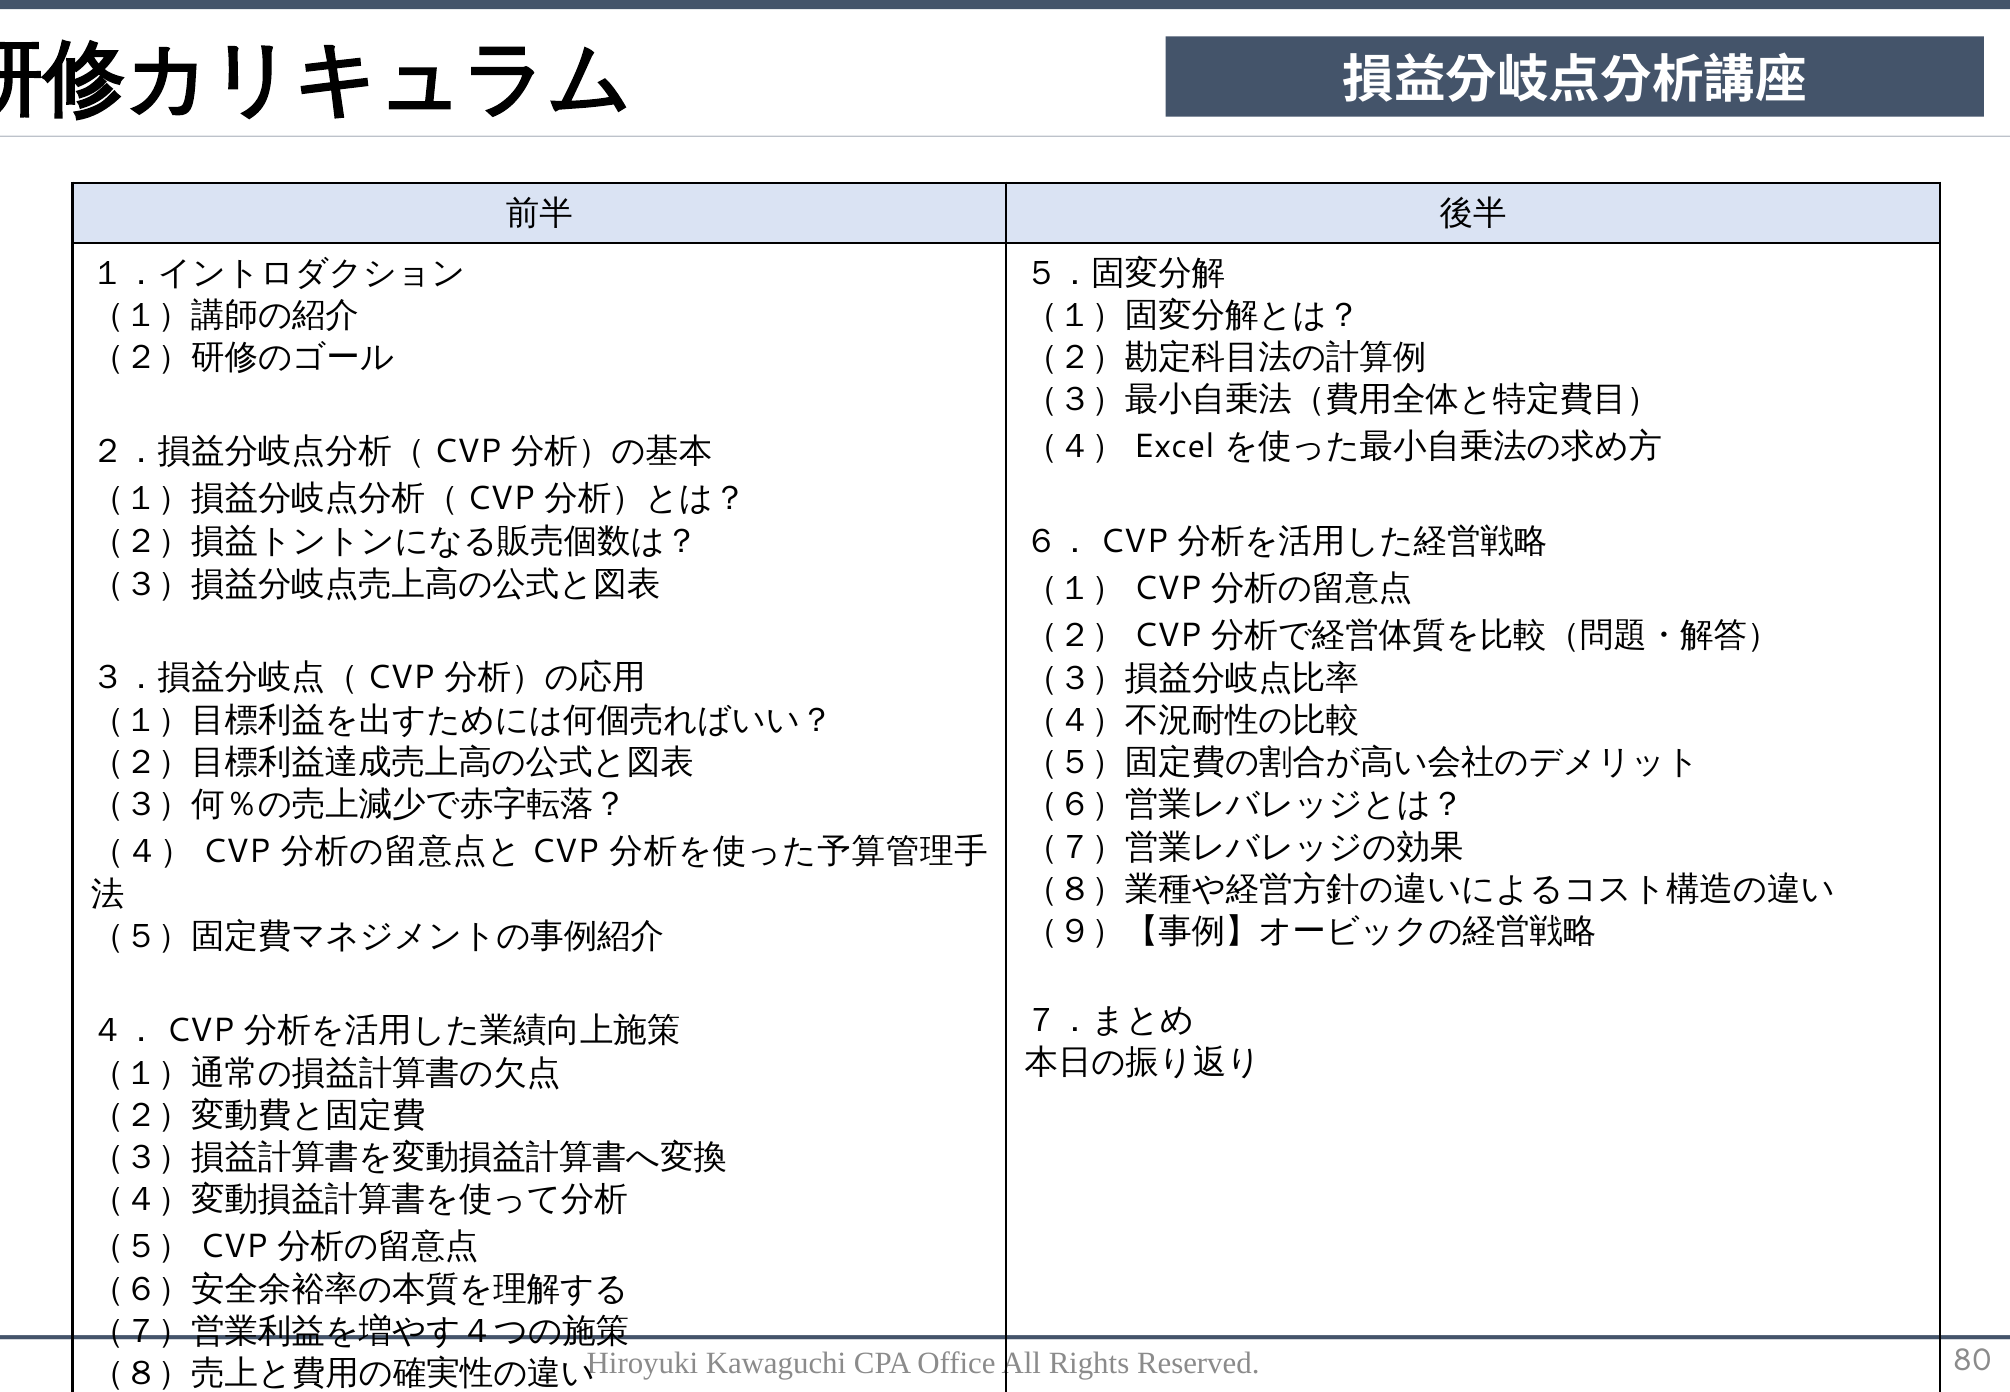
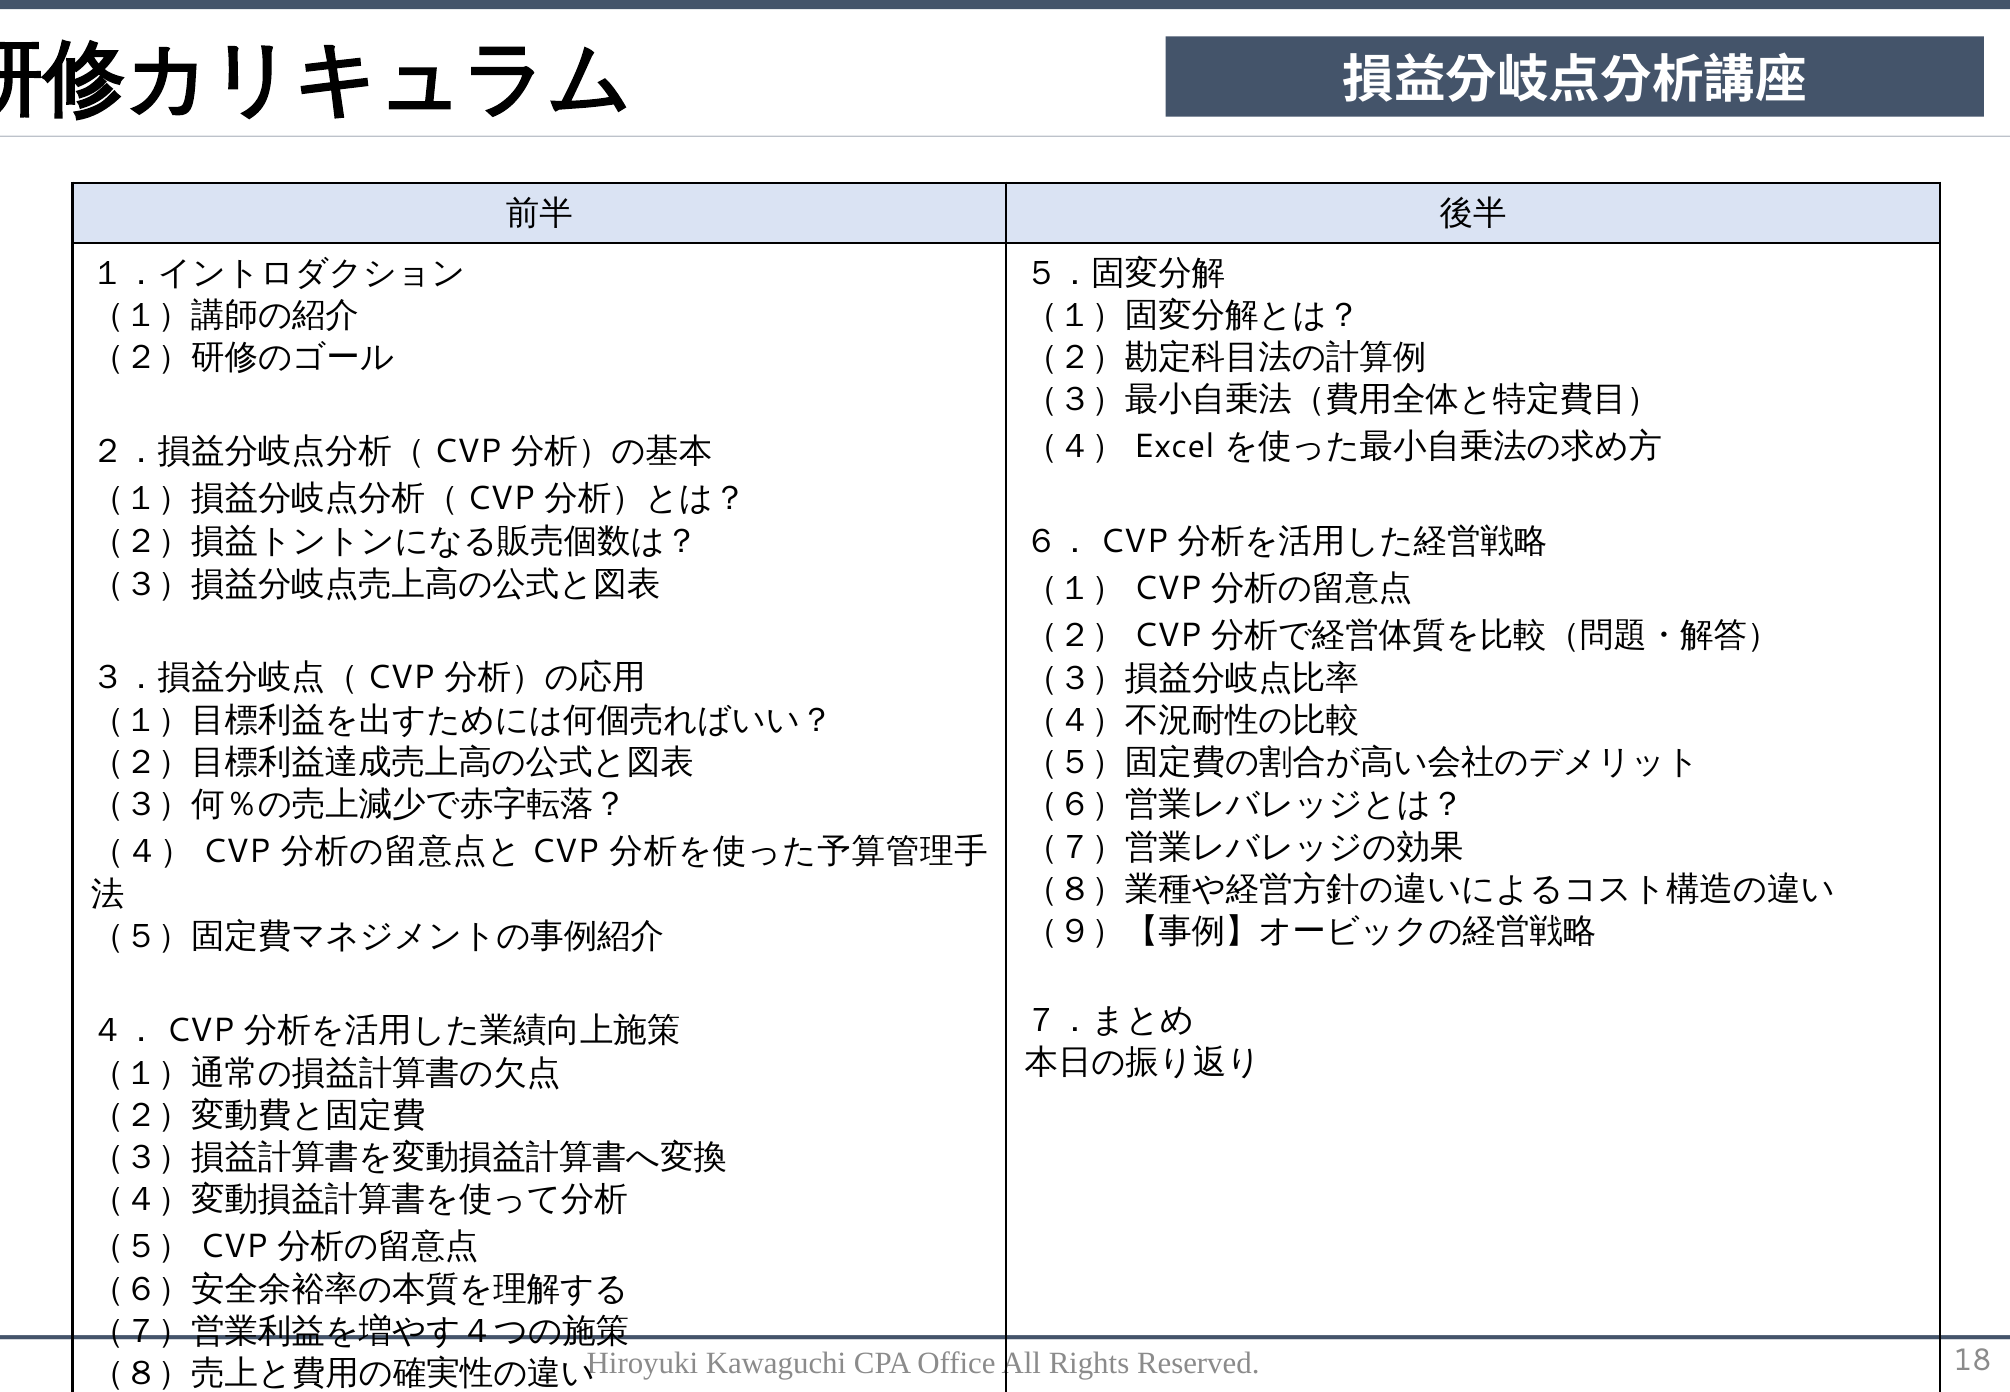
80: 80 -> 18
